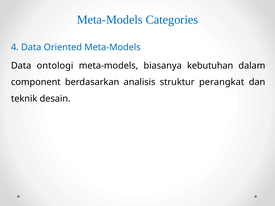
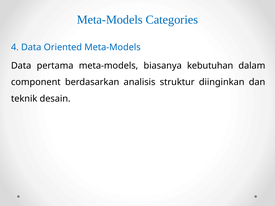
ontologi: ontologi -> pertama
perangkat: perangkat -> diinginkan
